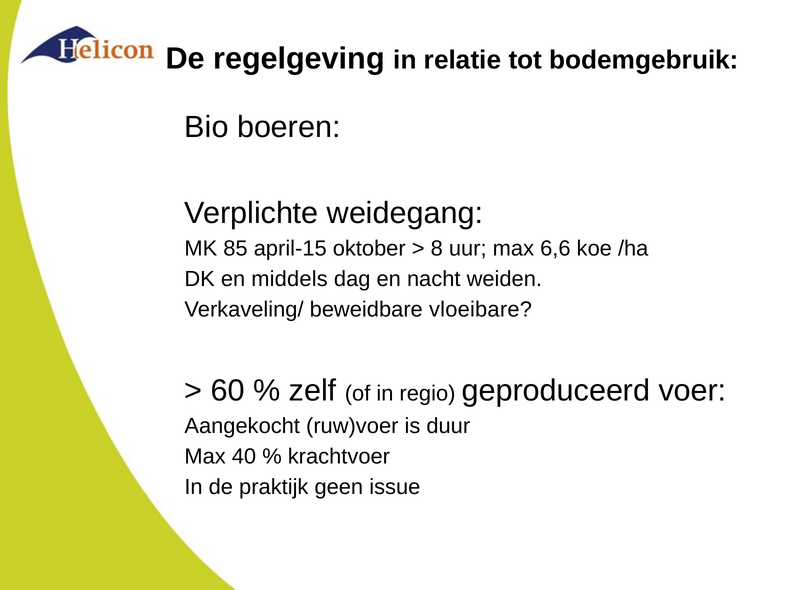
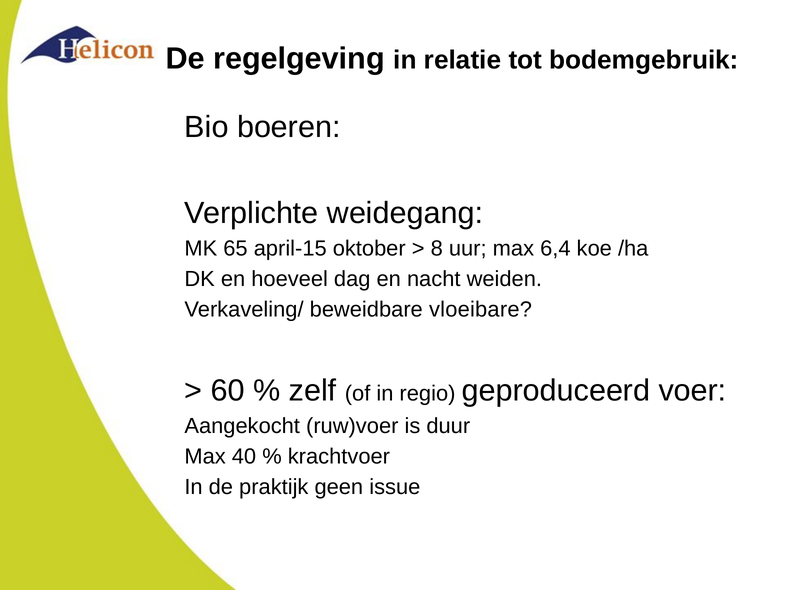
85: 85 -> 65
6,6: 6,6 -> 6,4
middels: middels -> hoeveel
